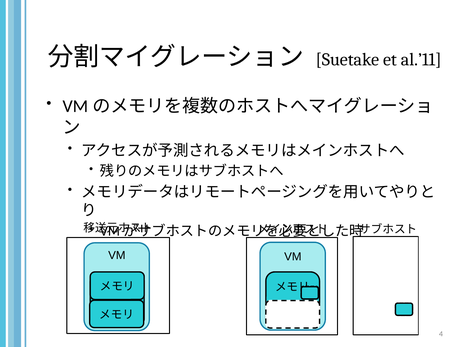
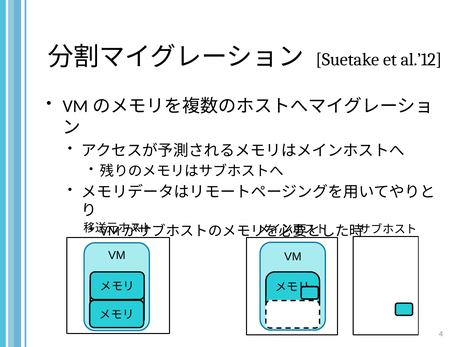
al.’11: al.’11 -> al.’12
